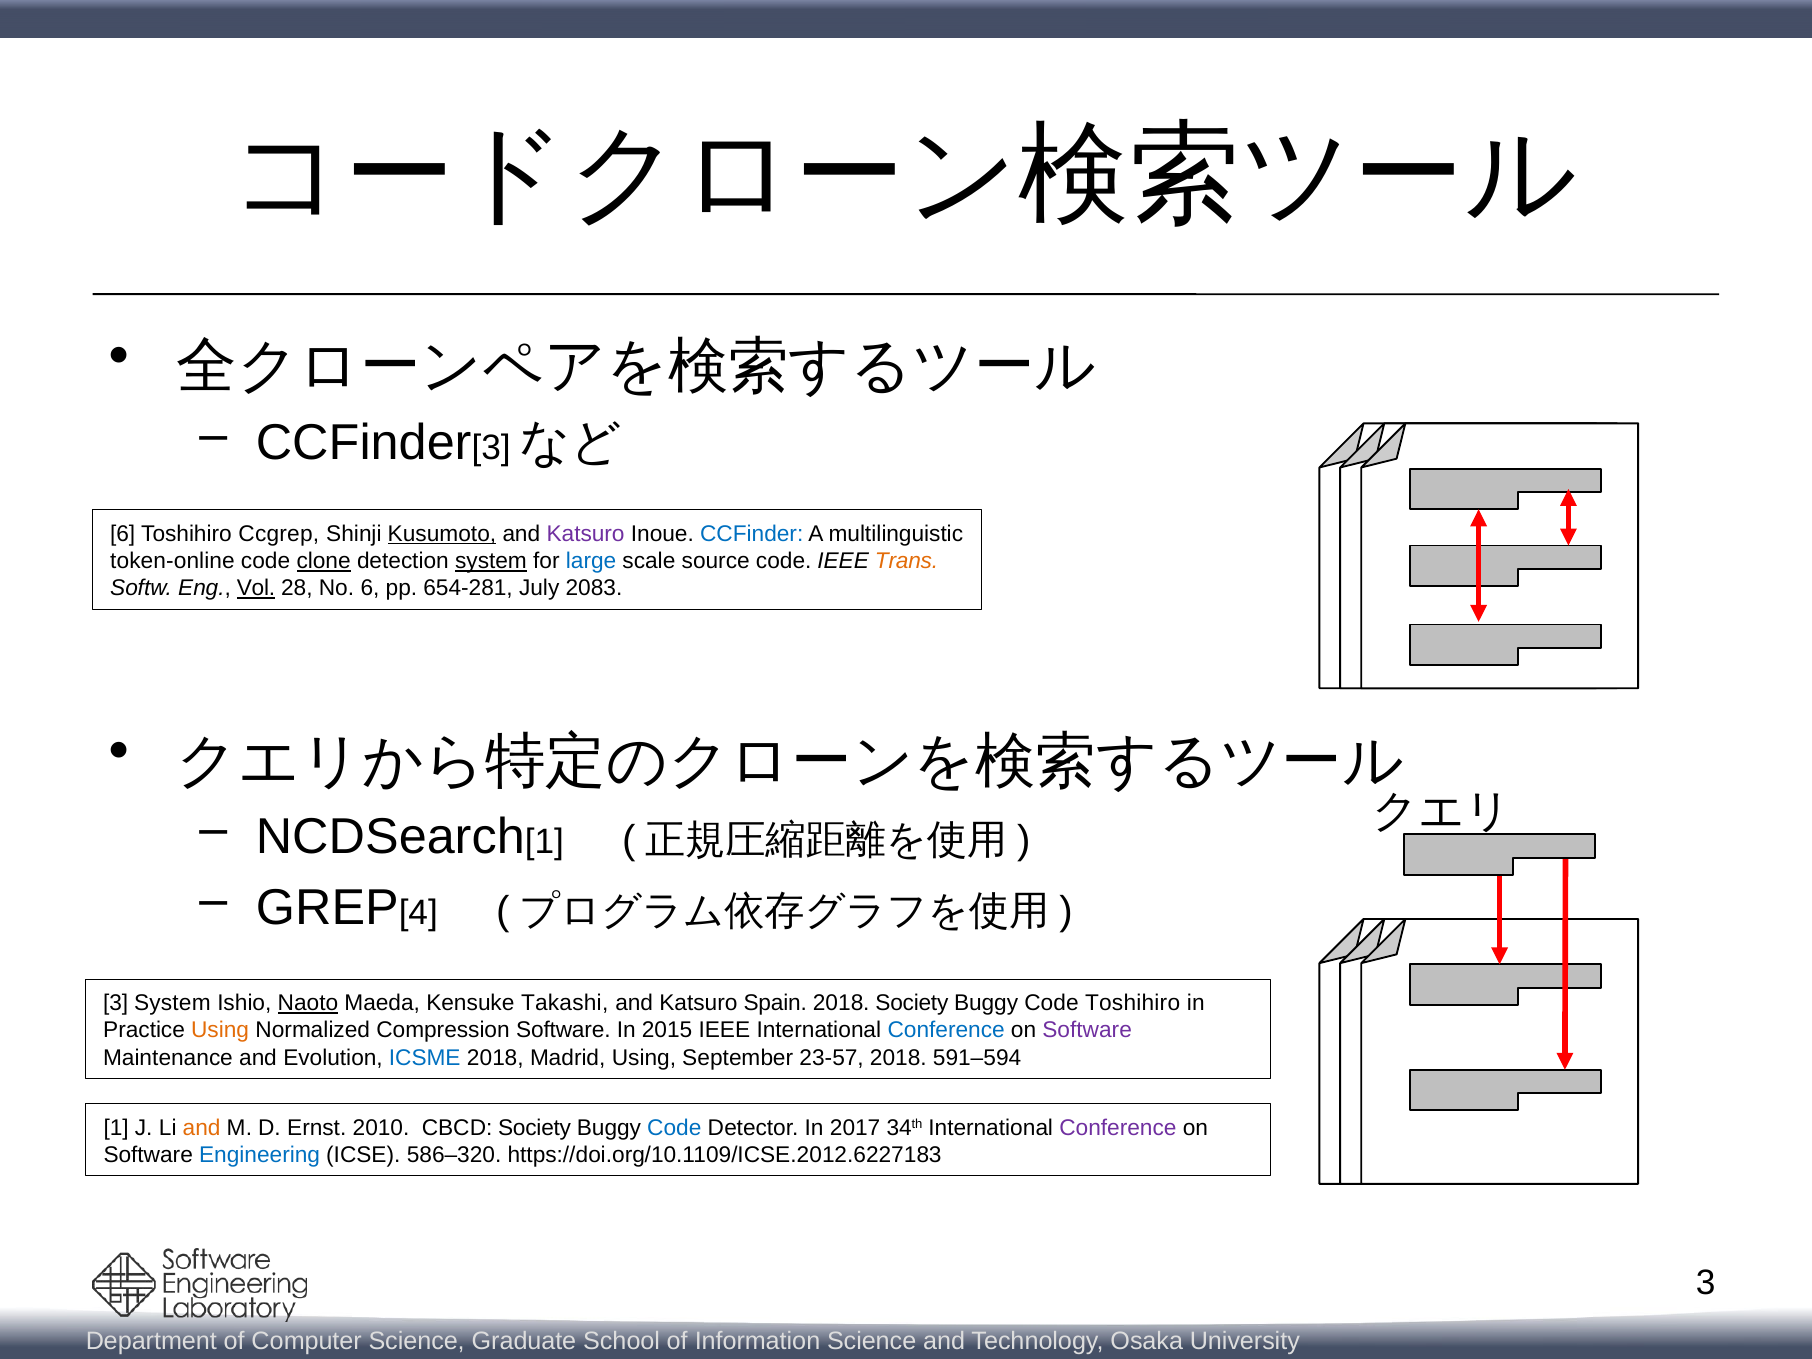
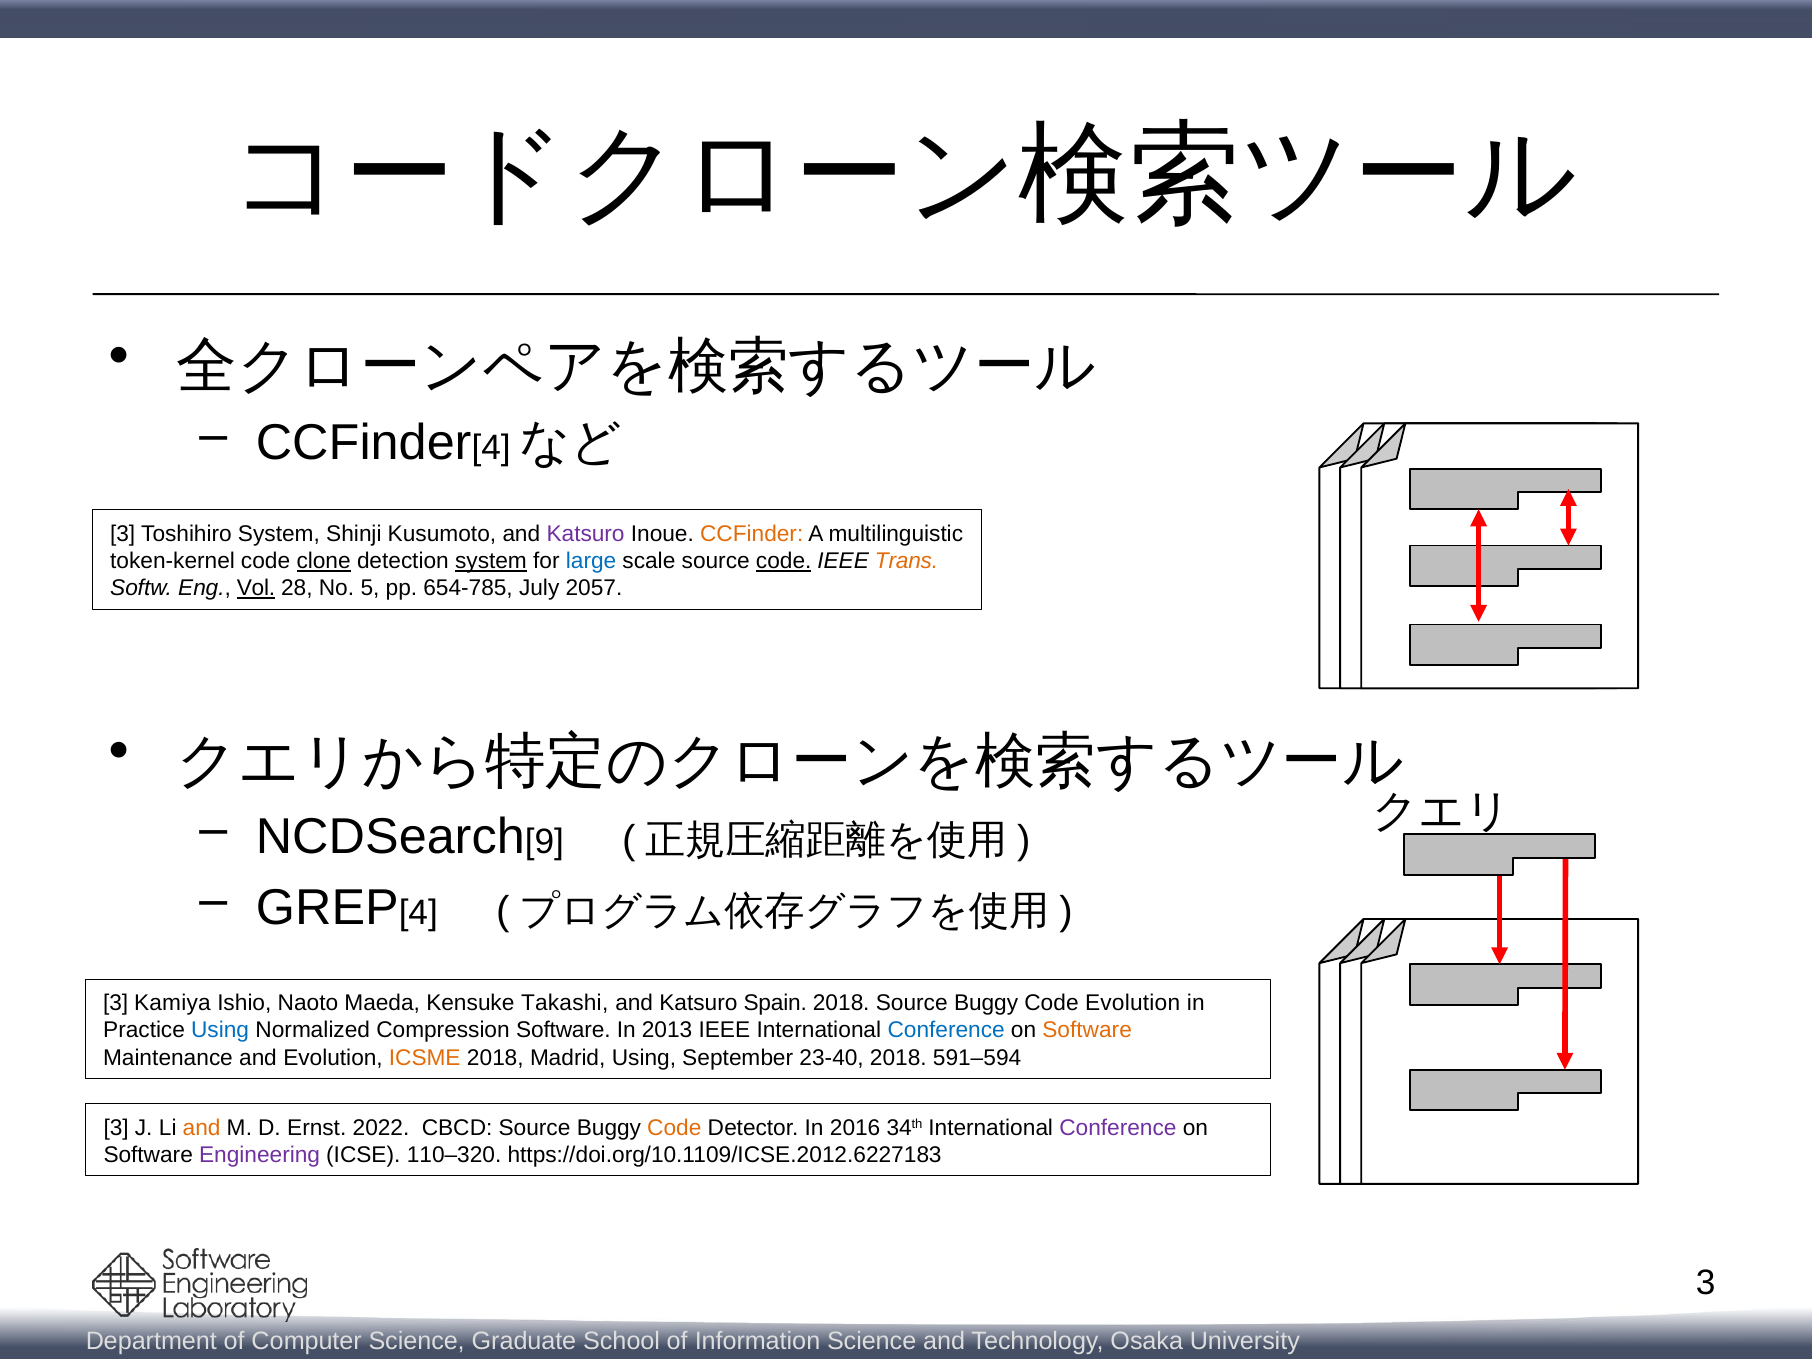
CCFinder 3: 3 -> 4
6 at (123, 534): 6 -> 3
Toshihiro Ccgrep: Ccgrep -> System
Kusumoto underline: present -> none
CCFinder at (752, 534) colour: blue -> orange
token-online: token-online -> token-kernel
code at (784, 561) underline: none -> present
No 6: 6 -> 5
654-281: 654-281 -> 654-785
2083: 2083 -> 2057
1 at (544, 842): 1 -> 9
3 System: System -> Kamiya
Naoto underline: present -> none
2018 Society: Society -> Source
Code Toshihiro: Toshihiro -> Evolution
Using at (220, 1030) colour: orange -> blue
2015: 2015 -> 2013
Software at (1087, 1030) colour: purple -> orange
ICSME colour: blue -> orange
23-57: 23-57 -> 23-40
1 at (116, 1128): 1 -> 3
2010: 2010 -> 2022
CBCD Society: Society -> Source
Code at (674, 1128) colour: blue -> orange
2017: 2017 -> 2016
Engineering colour: blue -> purple
586–320: 586–320 -> 110–320
